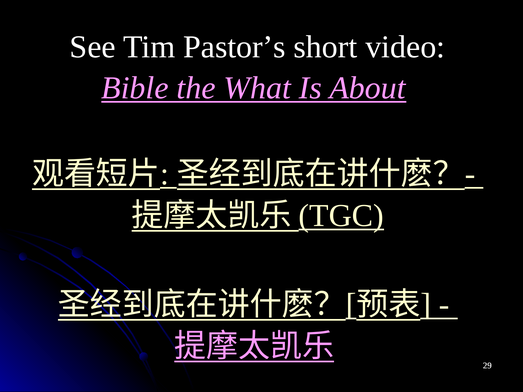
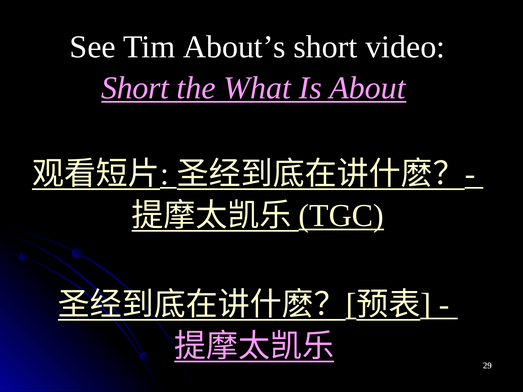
Pastor’s: Pastor’s -> About’s
Bible at (135, 88): Bible -> Short
